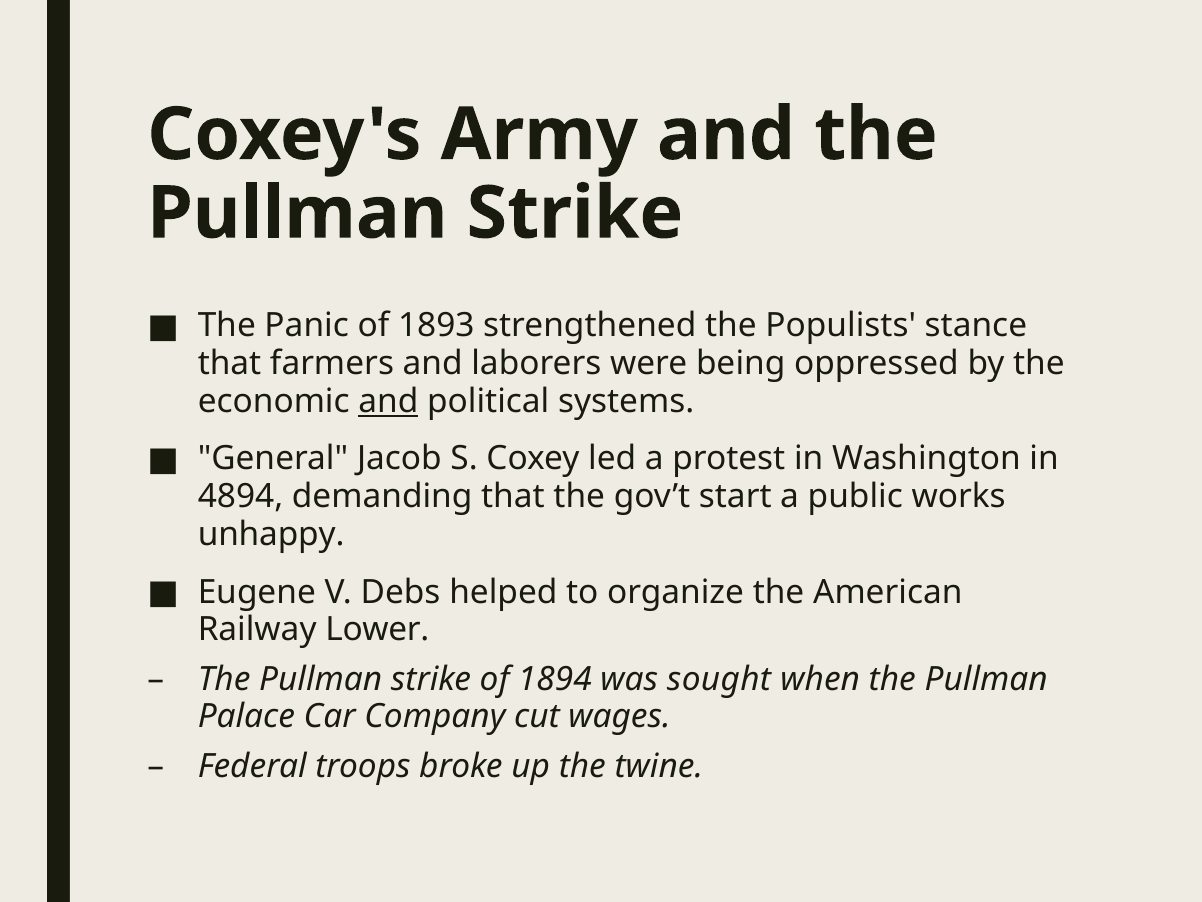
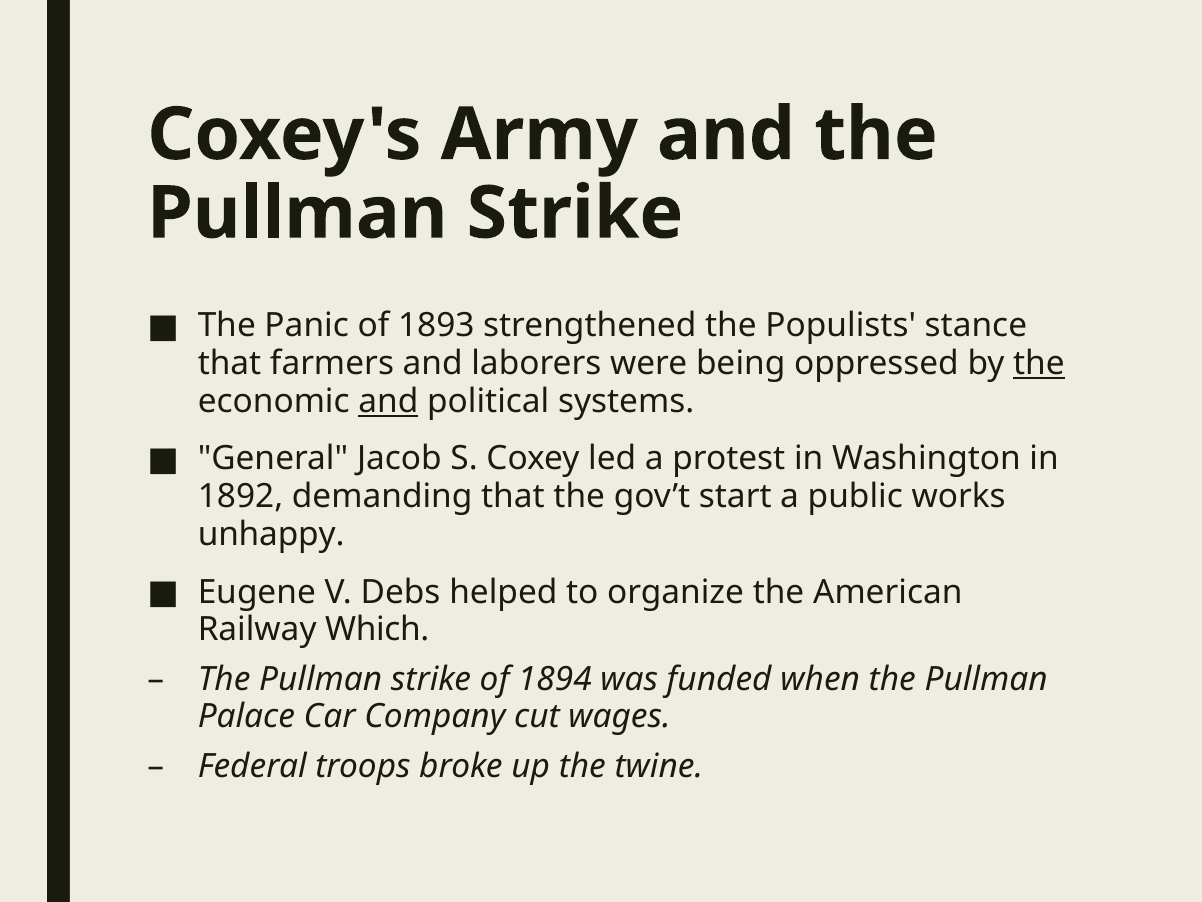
the at (1039, 363) underline: none -> present
4894: 4894 -> 1892
Lower: Lower -> Which
sought: sought -> funded
